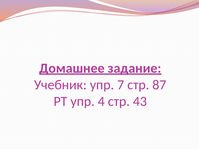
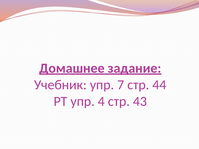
87: 87 -> 44
